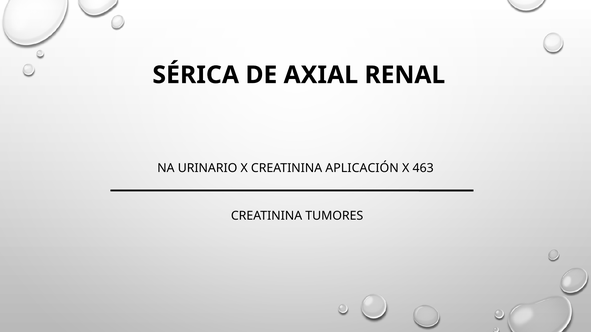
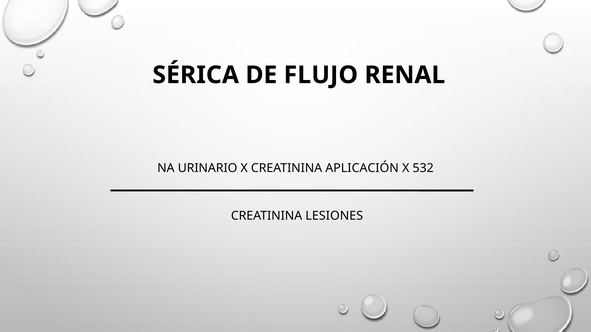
AXIAL: AXIAL -> FLUJO
463: 463 -> 532
TUMORES: TUMORES -> LESIONES
